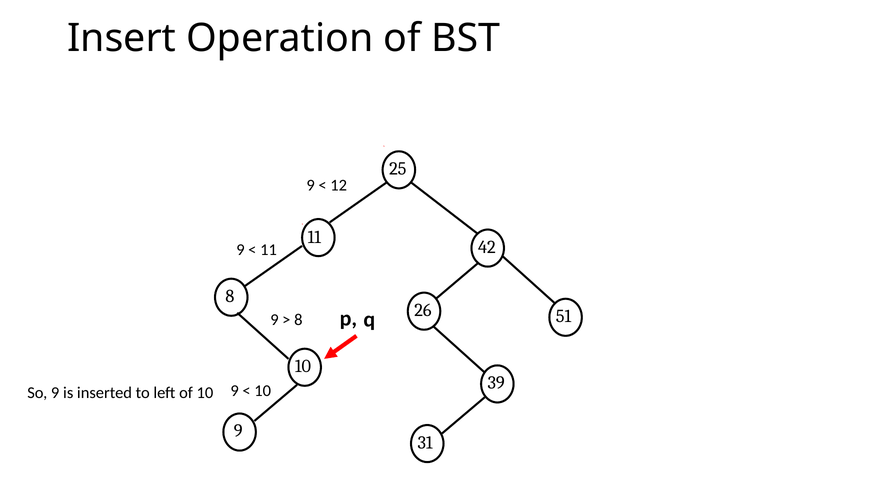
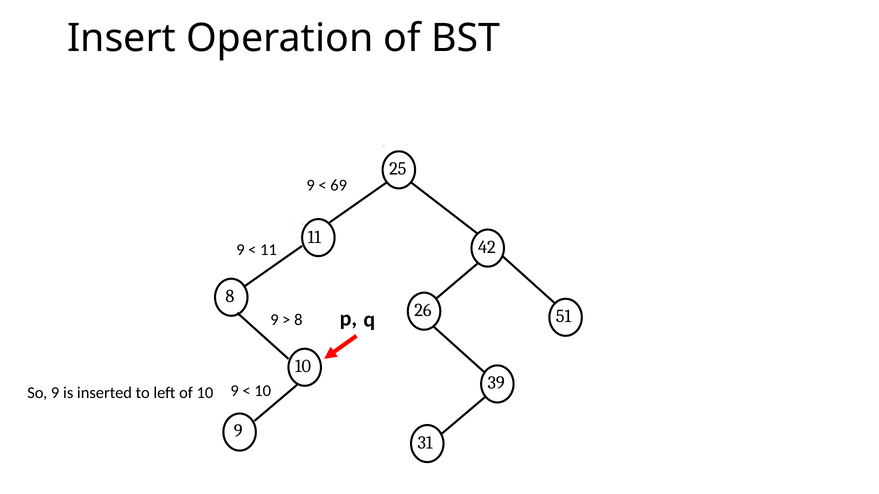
12: 12 -> 69
